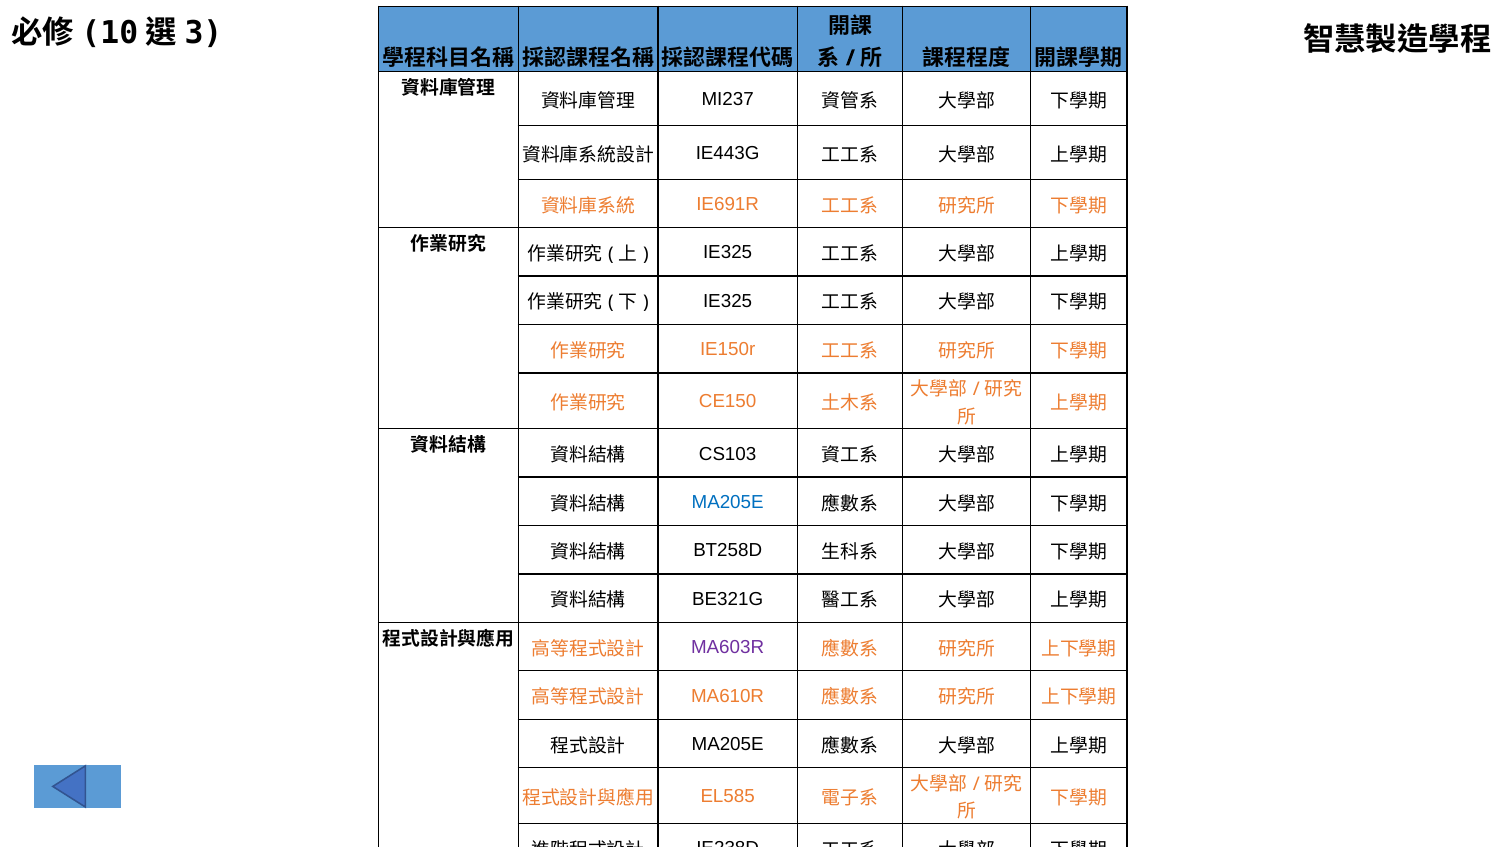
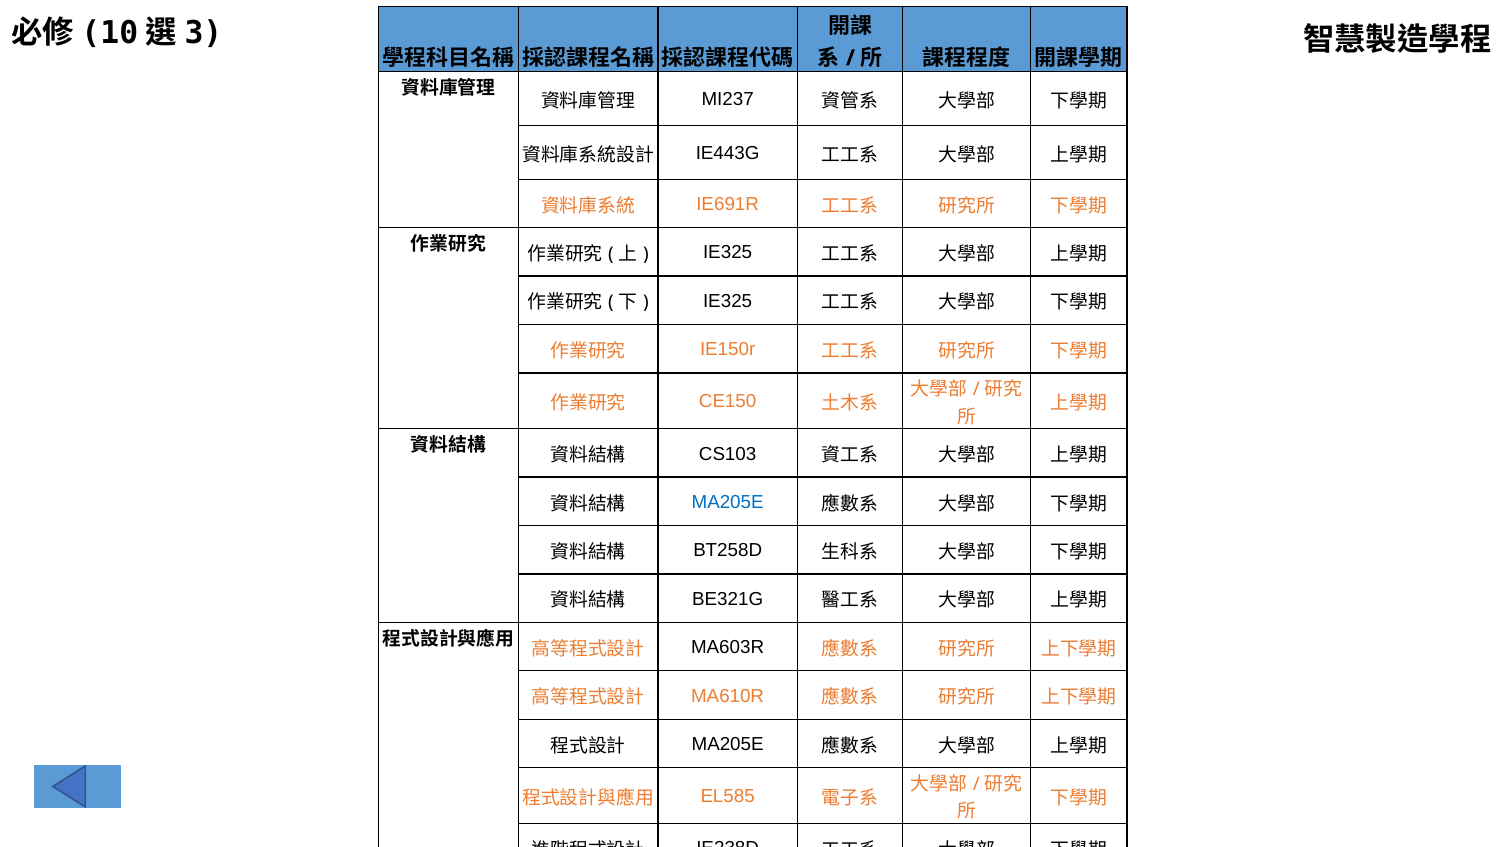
MA603R colour: purple -> black
